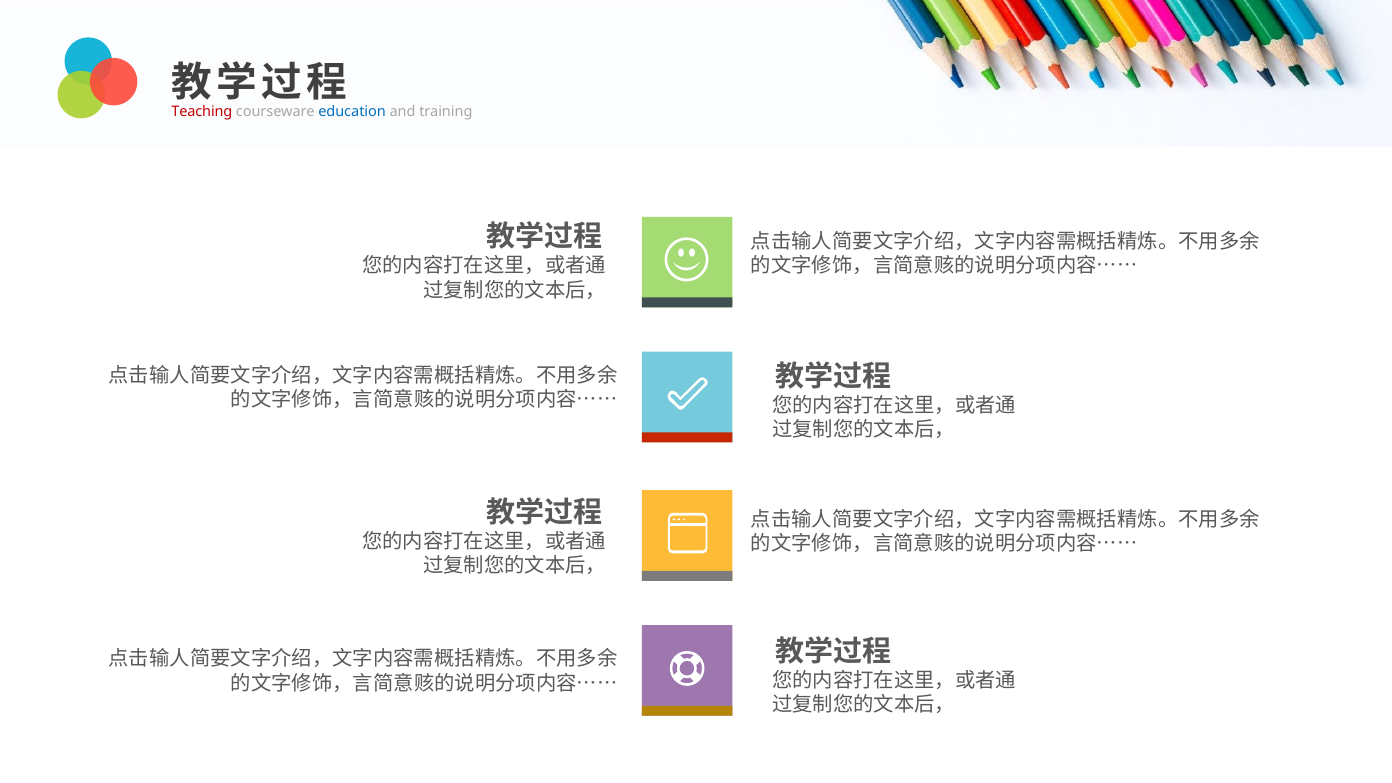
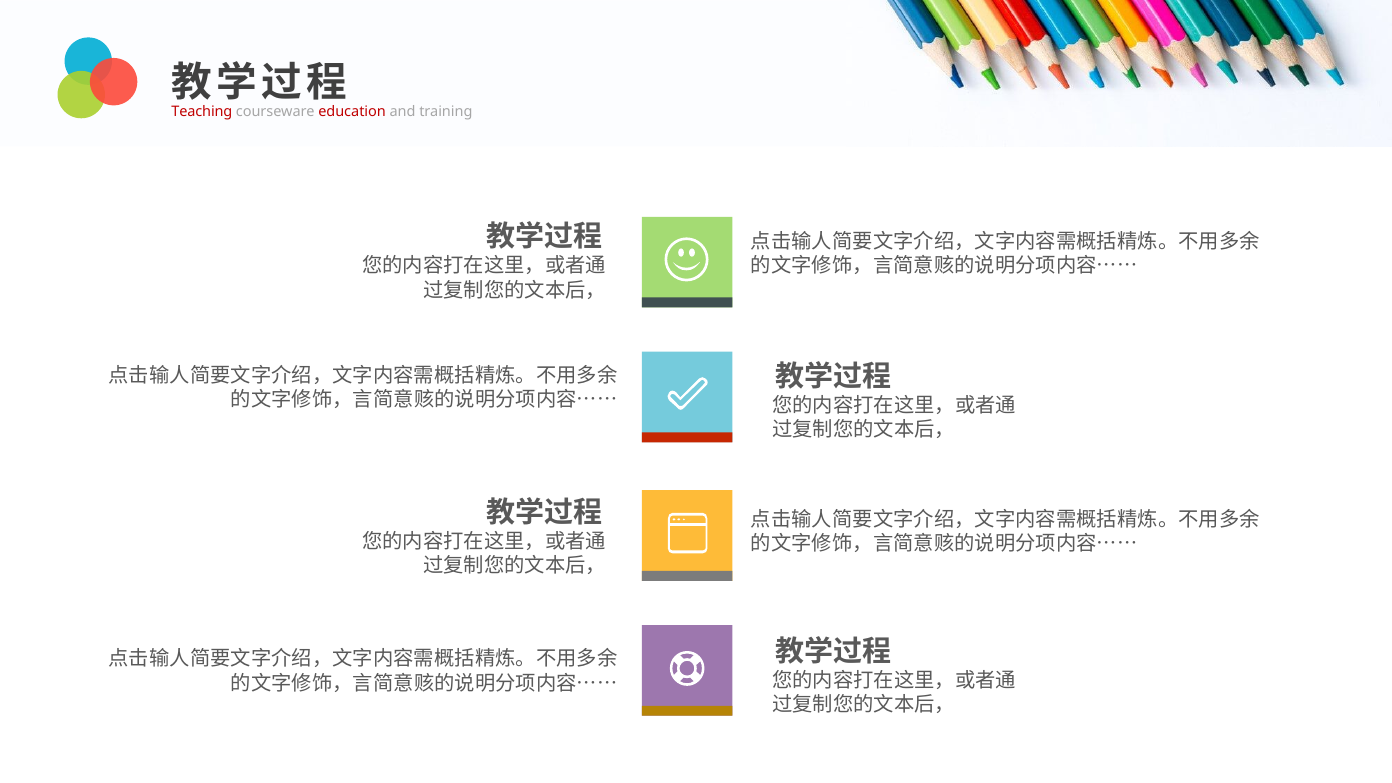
education colour: blue -> red
